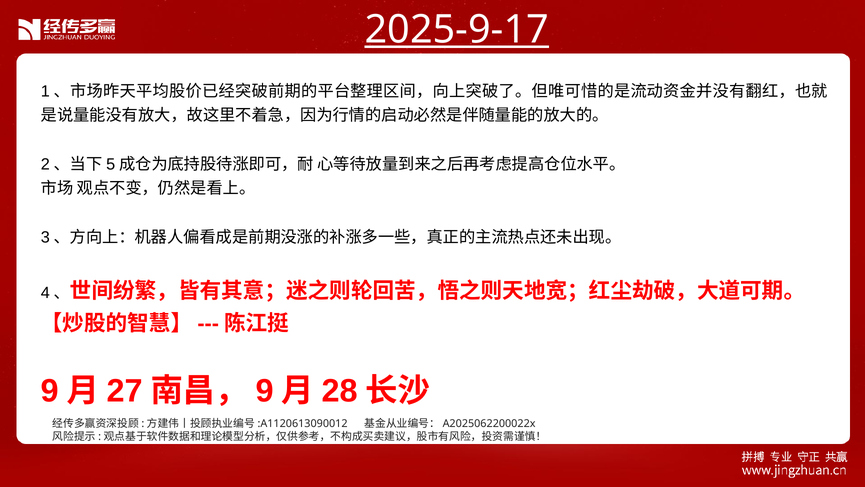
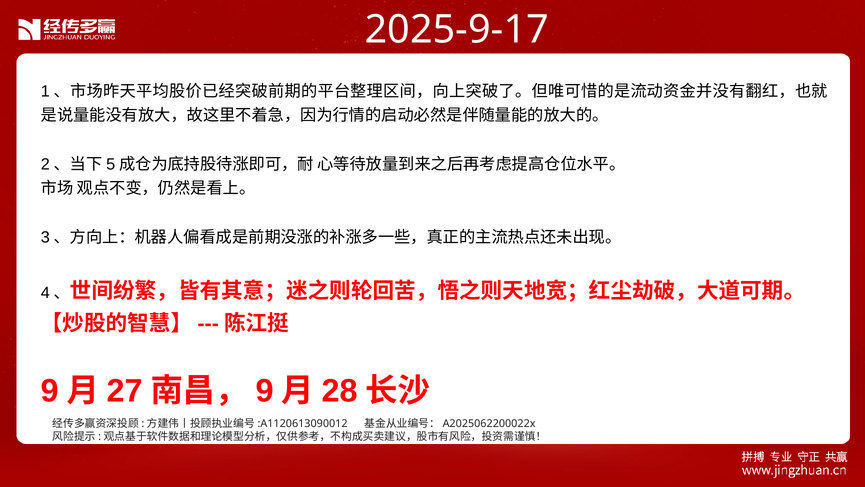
2025-9-17 underline: present -> none
